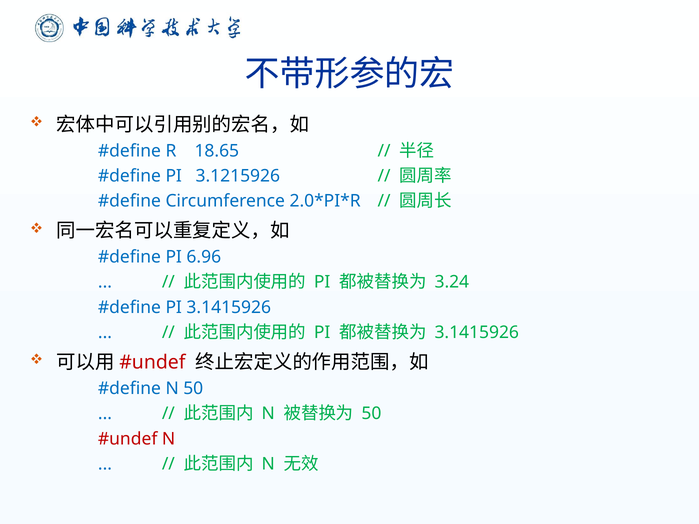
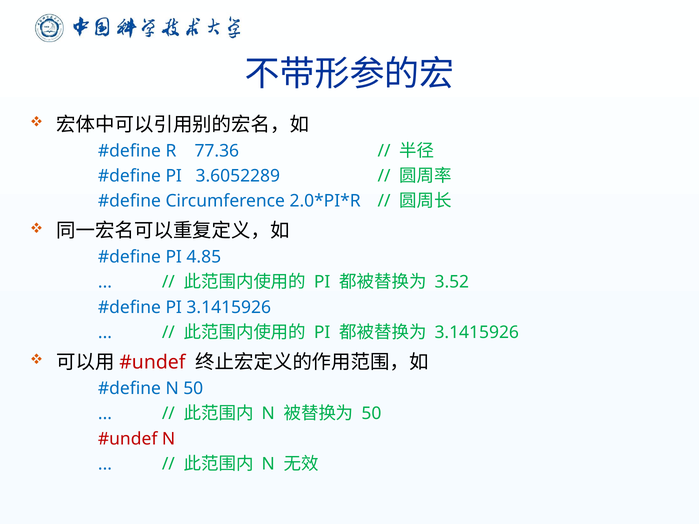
18.65: 18.65 -> 77.36
3.1215926: 3.1215926 -> 3.6052289
6.96: 6.96 -> 4.85
3.24: 3.24 -> 3.52
